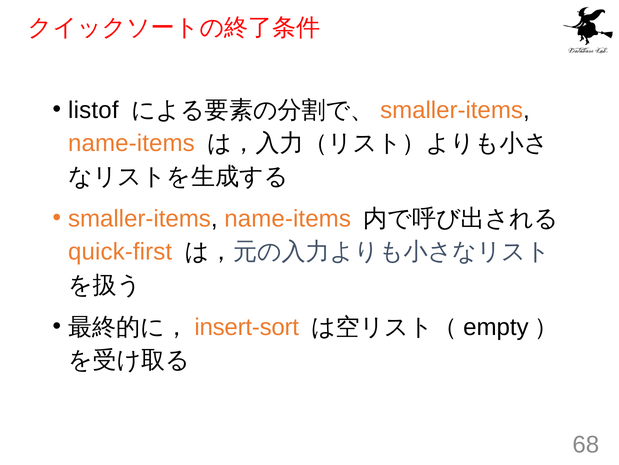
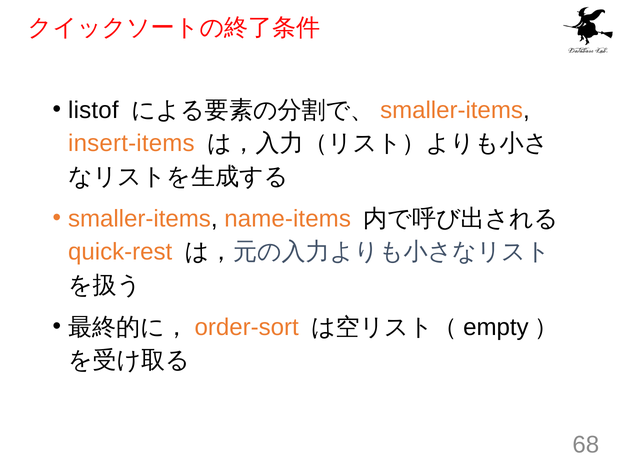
name-items at (131, 143): name-items -> insert-items
quick-first: quick-first -> quick-rest
insert-sort: insert-sort -> order-sort
